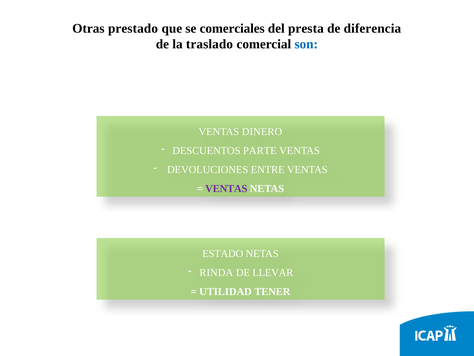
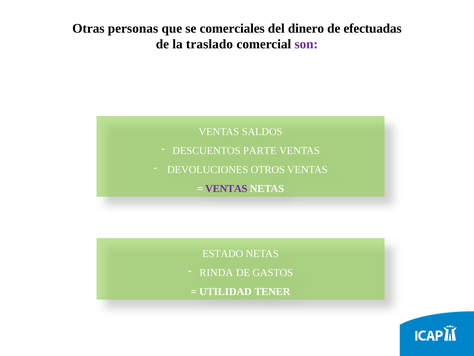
prestado: prestado -> personas
presta: presta -> dinero
diferencia: diferencia -> efectuadas
son colour: blue -> purple
DINERO: DINERO -> SALDOS
ENTRE: ENTRE -> OTROS
LLEVAR: LLEVAR -> GASTOS
